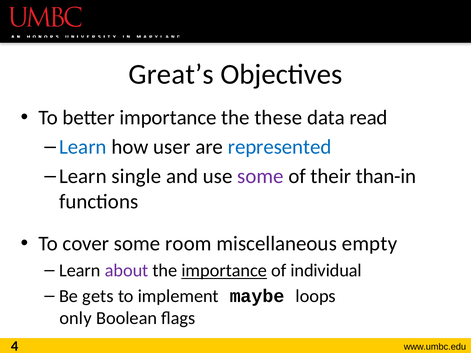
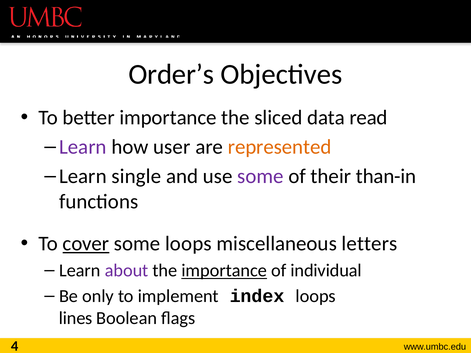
Great’s: Great’s -> Order’s
these: these -> sliced
Learn at (83, 147) colour: blue -> purple
represented colour: blue -> orange
cover underline: none -> present
some room: room -> loops
empty: empty -> letters
gets: gets -> only
maybe: maybe -> index
only: only -> lines
